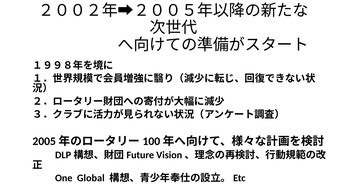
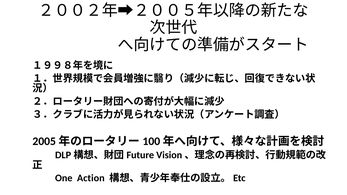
Global: Global -> Action
